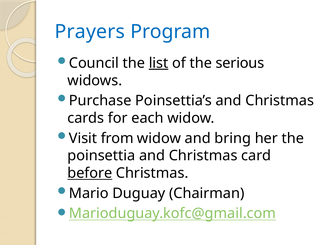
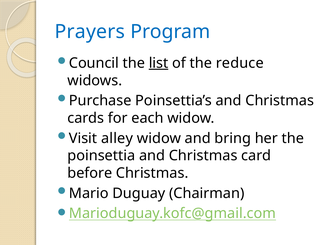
serious: serious -> reduce
from: from -> alley
before underline: present -> none
